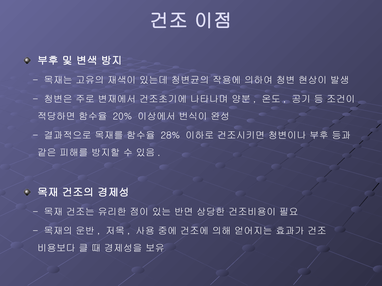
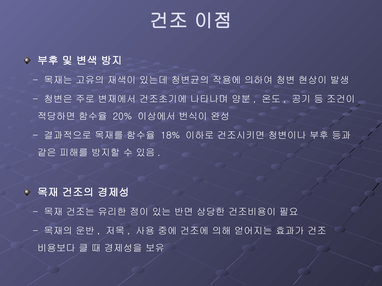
28%: 28% -> 18%
